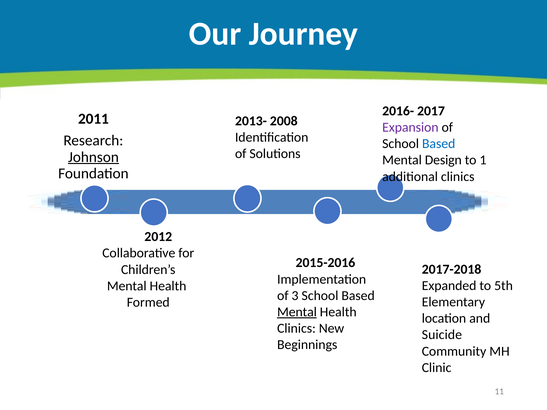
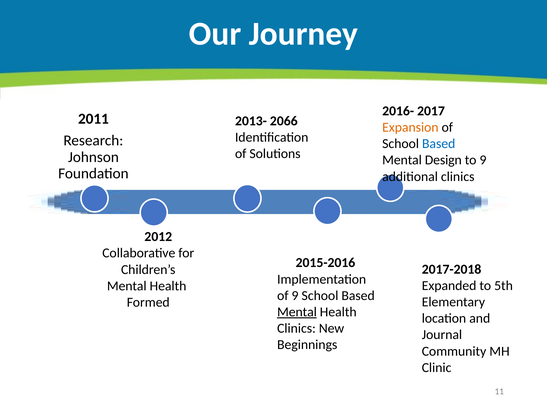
2008: 2008 -> 2066
Expansion colour: purple -> orange
Johnson underline: present -> none
to 1: 1 -> 9
of 3: 3 -> 9
Suicide: Suicide -> Journal
